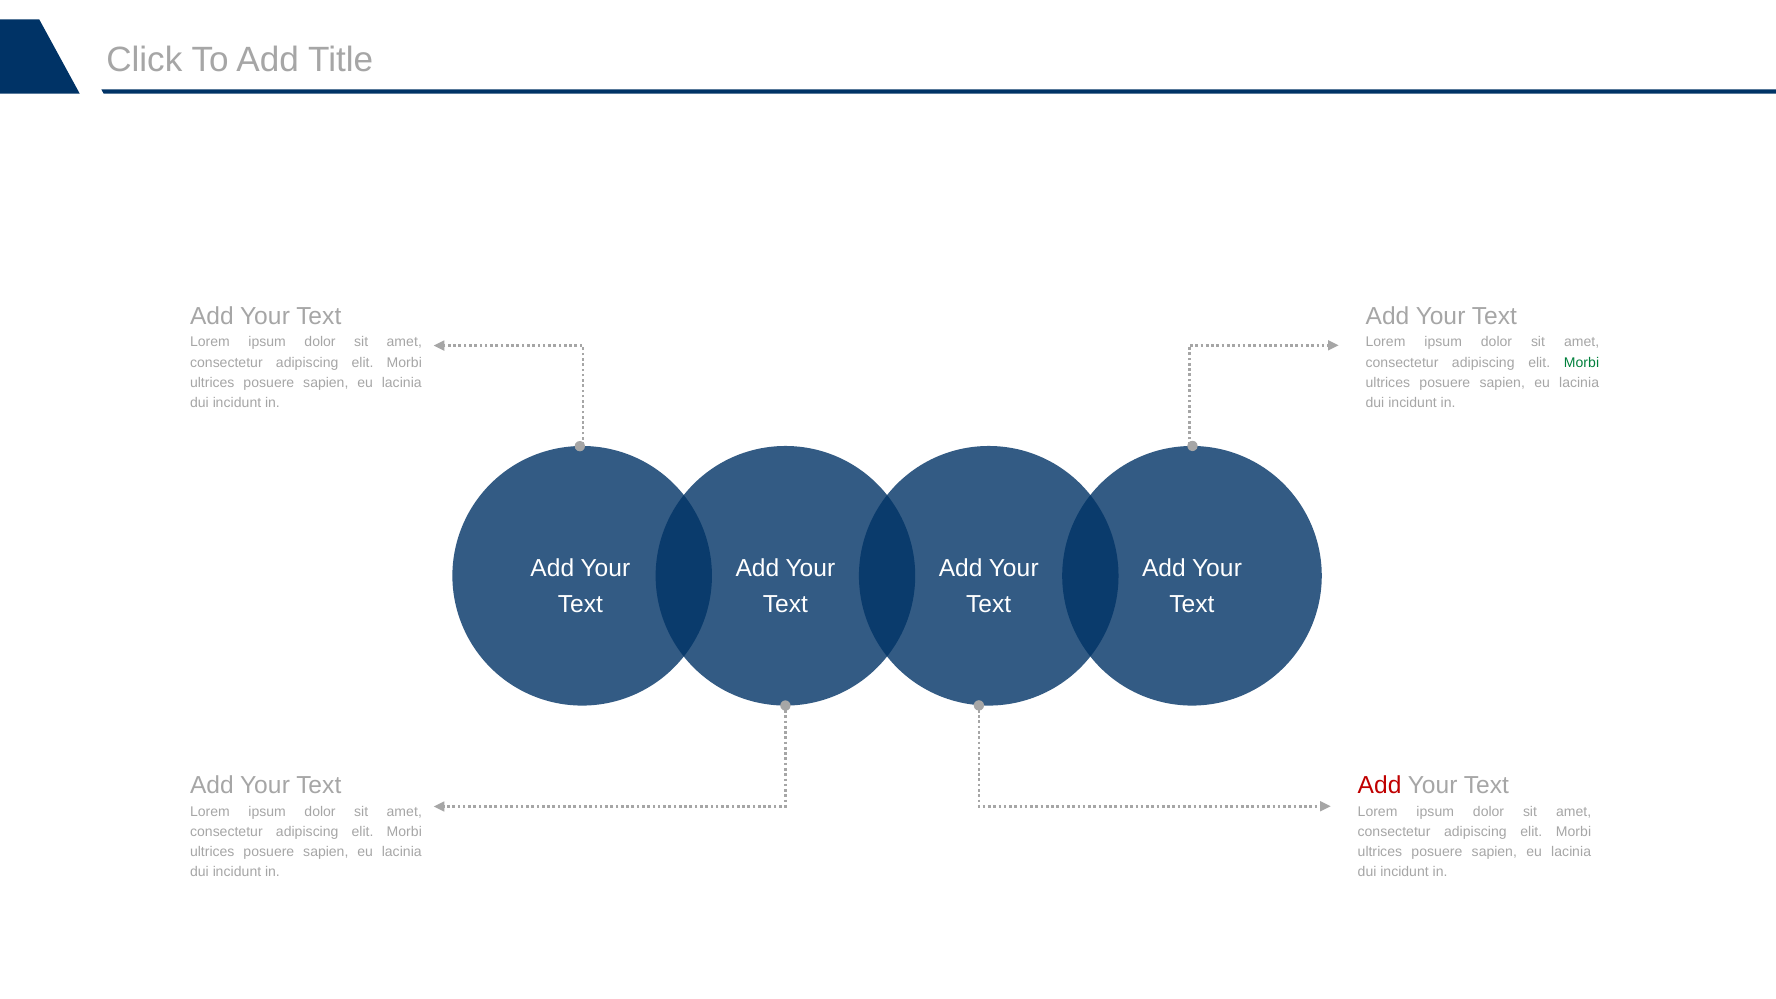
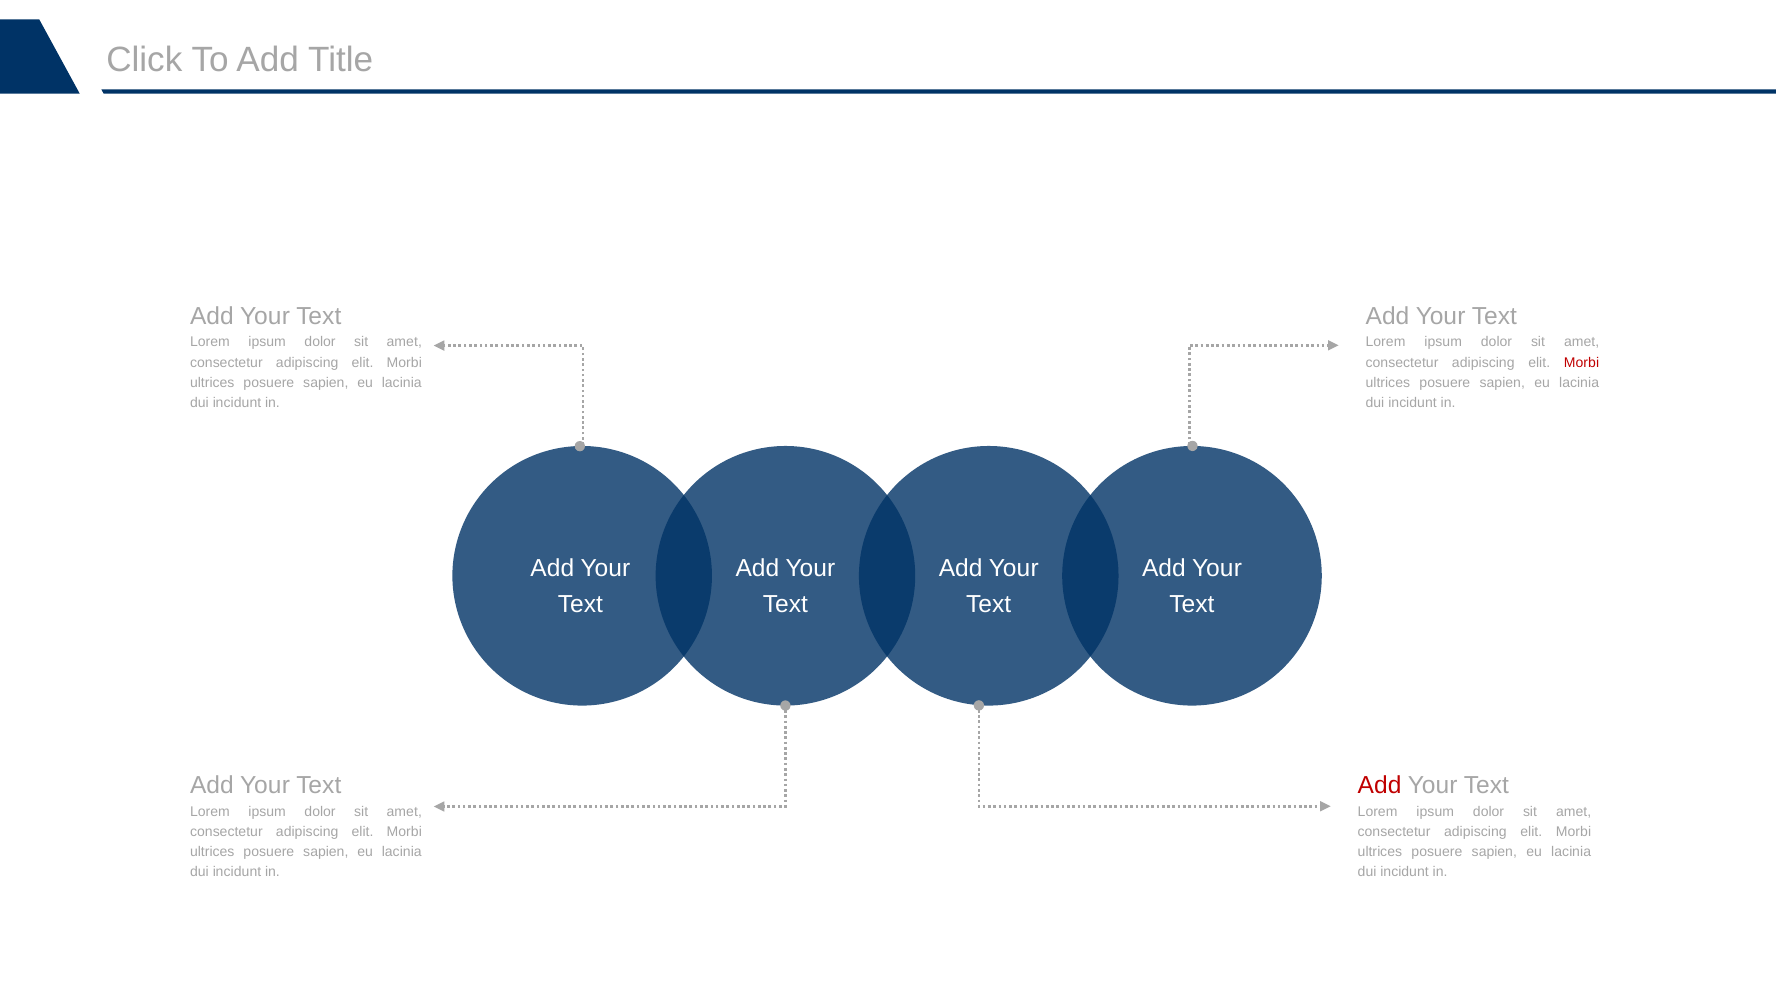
Morbi at (1582, 362) colour: green -> red
